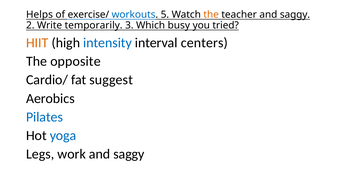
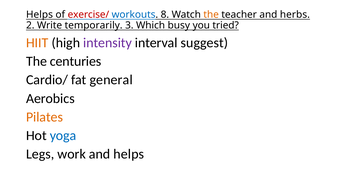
exercise/ colour: black -> red
5: 5 -> 8
teacher and saggy: saggy -> herbs
intensity colour: blue -> purple
centers: centers -> suggest
opposite: opposite -> centuries
suggest: suggest -> general
Pilates colour: blue -> orange
saggy at (129, 154): saggy -> helps
